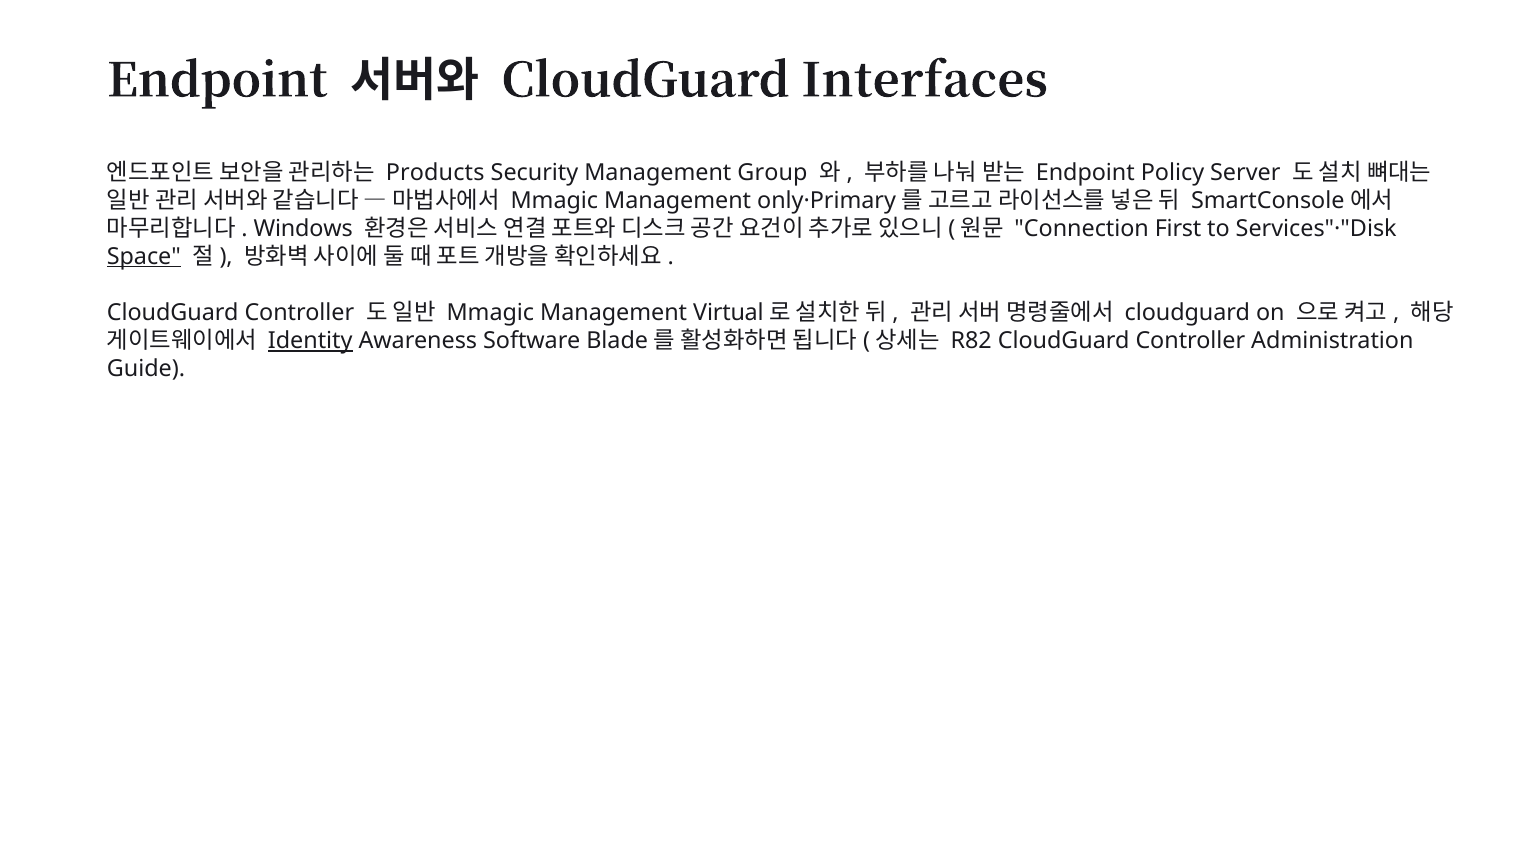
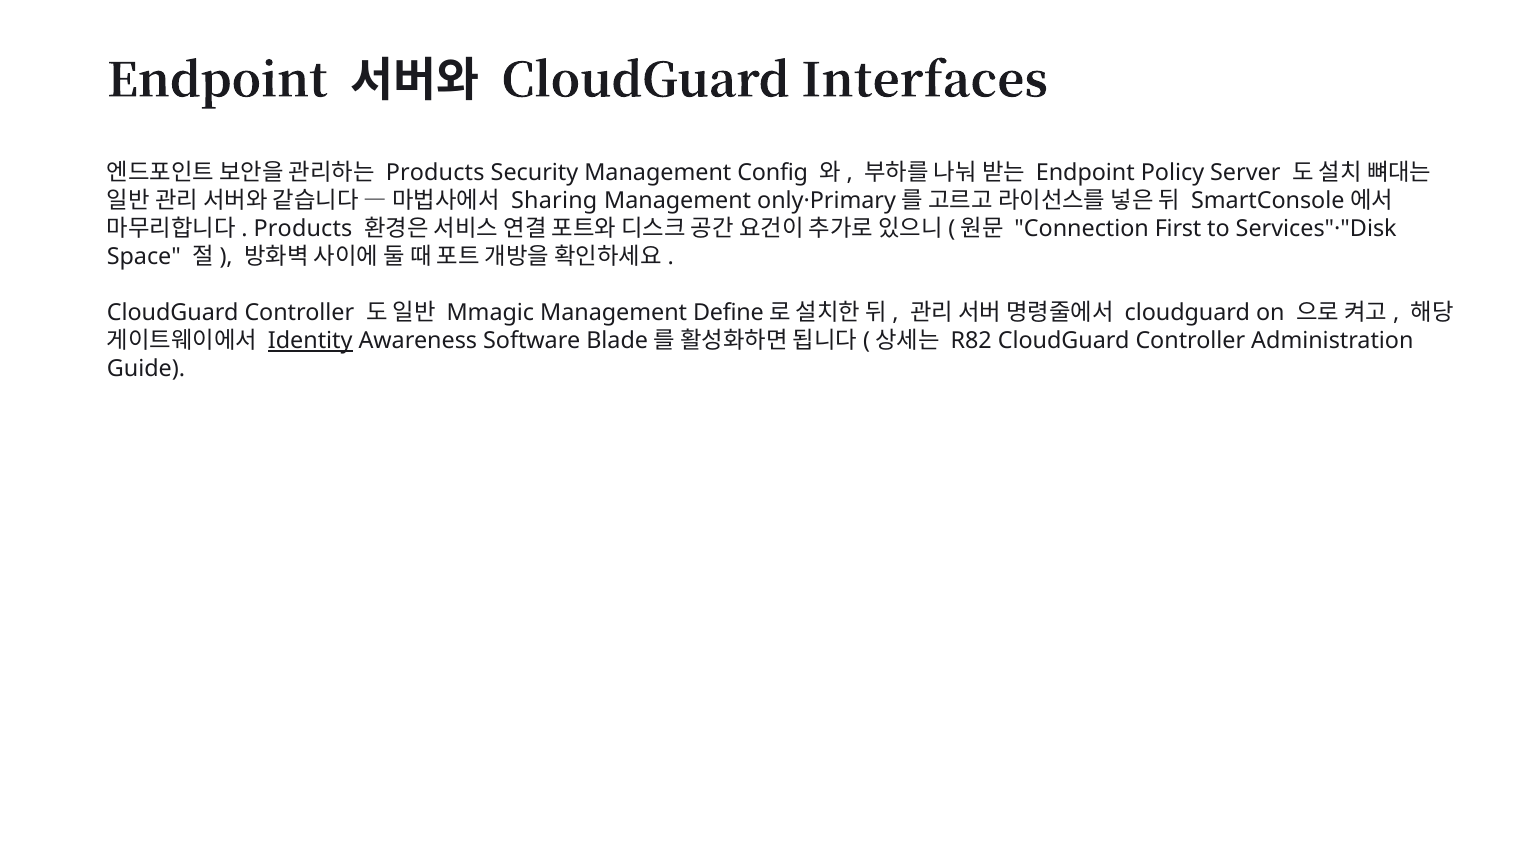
Group: Group -> Config
Mmagic at (554, 200): Mmagic -> Sharing
Windows at (303, 228): Windows -> Products
Space underline: present -> none
Virtual: Virtual -> Define
